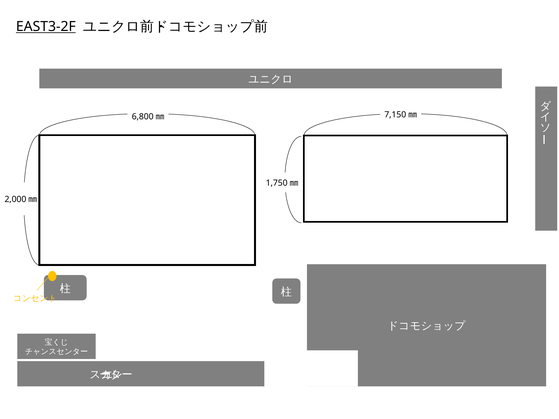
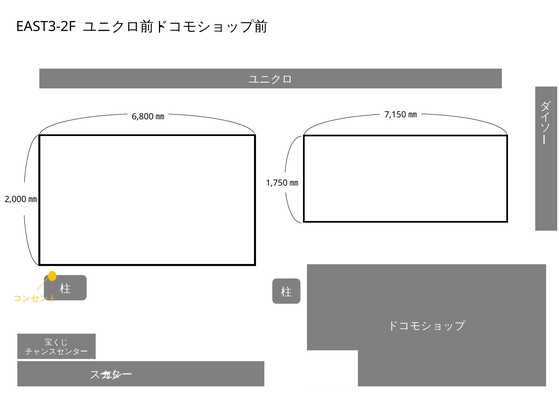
EAST3-2F underline: present -> none
